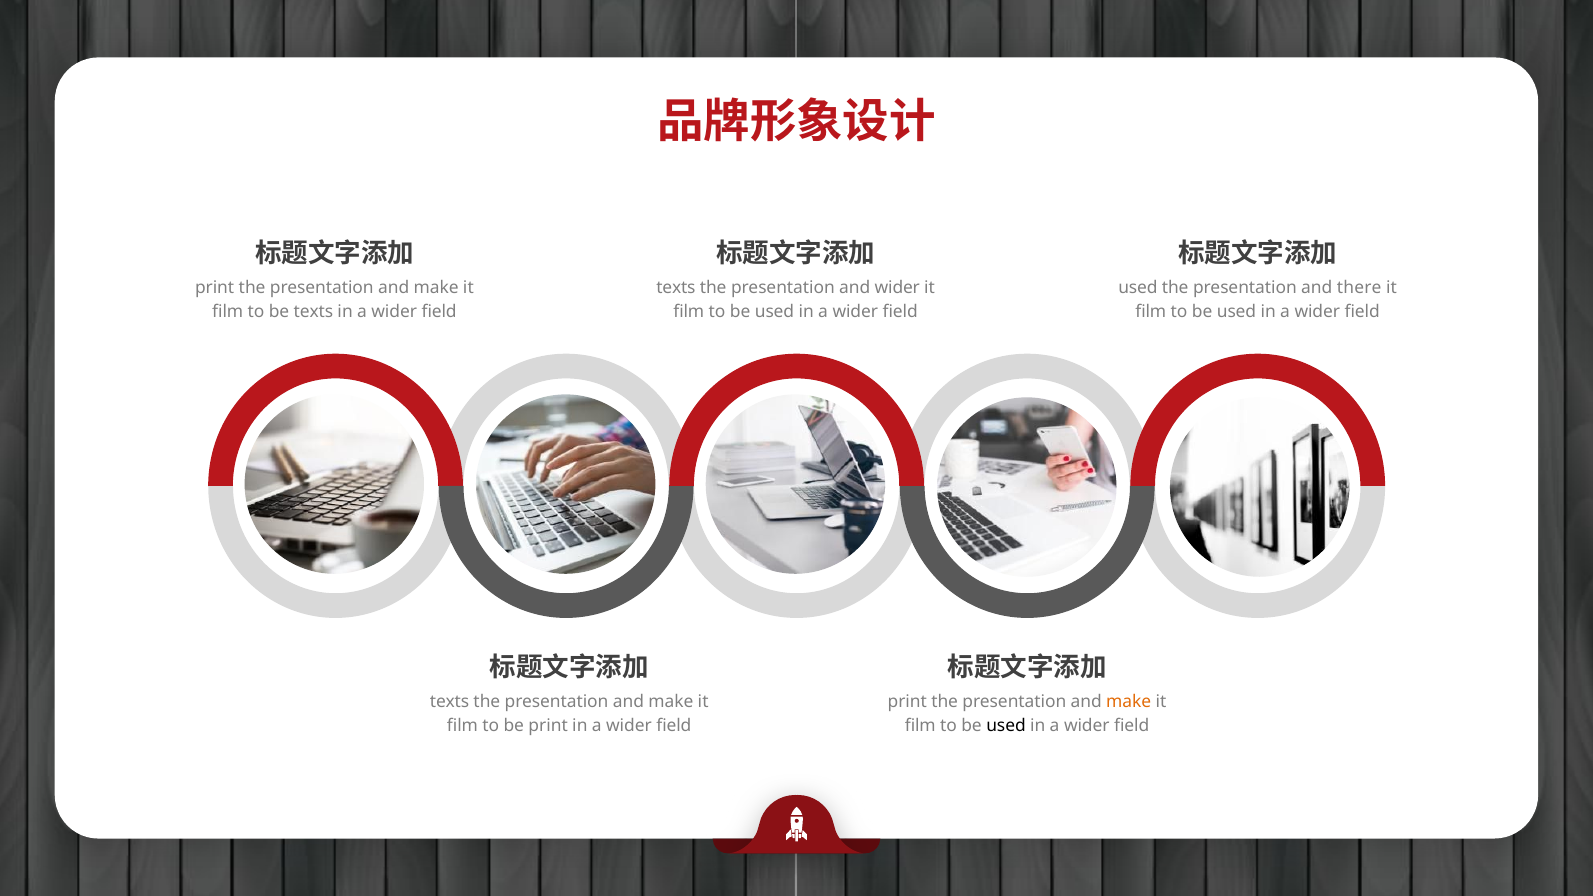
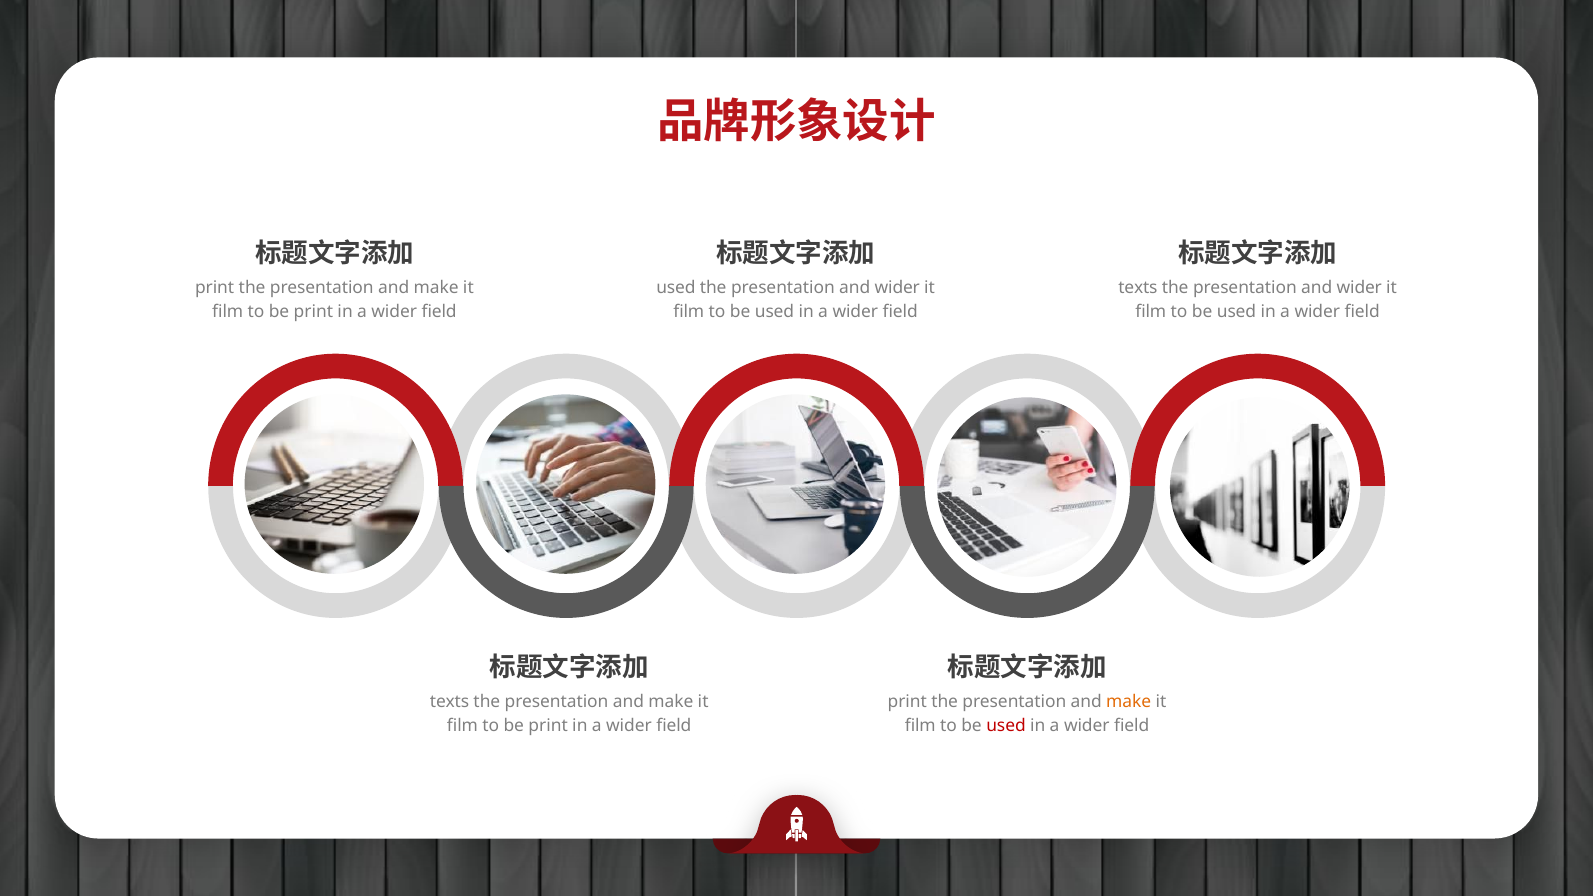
texts at (676, 288): texts -> used
used at (1138, 288): used -> texts
there at (1359, 288): there -> wider
texts at (313, 312): texts -> print
used at (1006, 725) colour: black -> red
